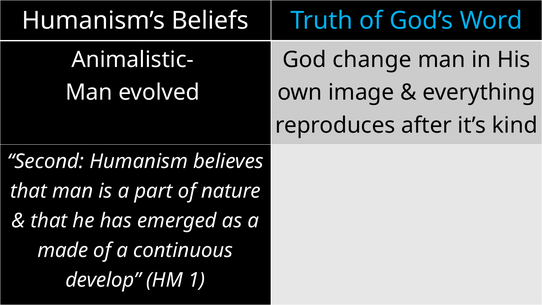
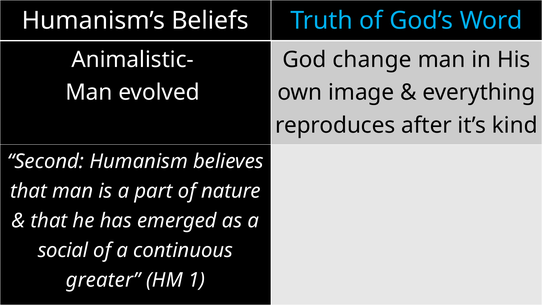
made: made -> social
develop: develop -> greater
